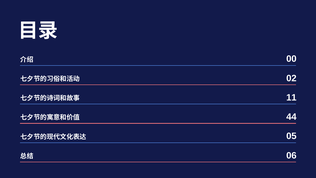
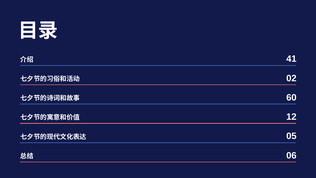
00: 00 -> 41
11: 11 -> 60
44: 44 -> 12
